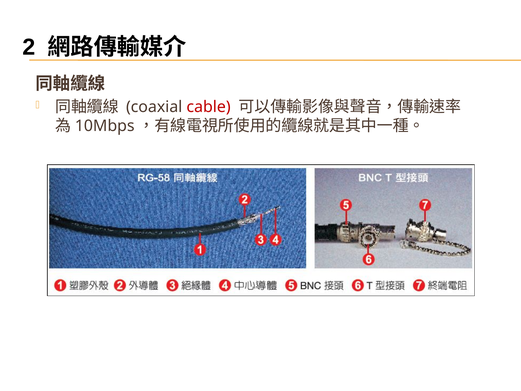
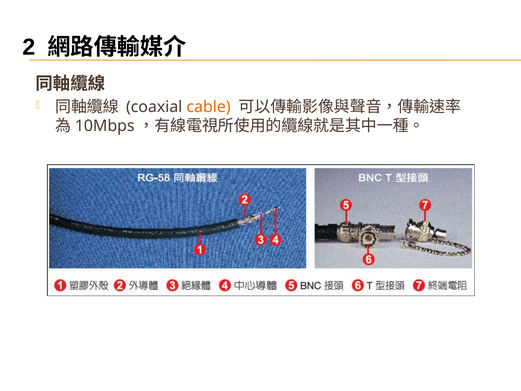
cable colour: red -> orange
